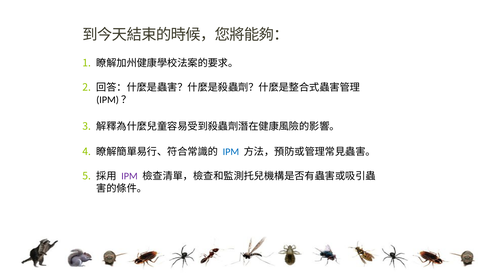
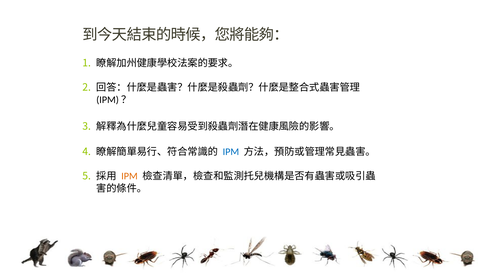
IPM at (129, 176) colour: purple -> orange
